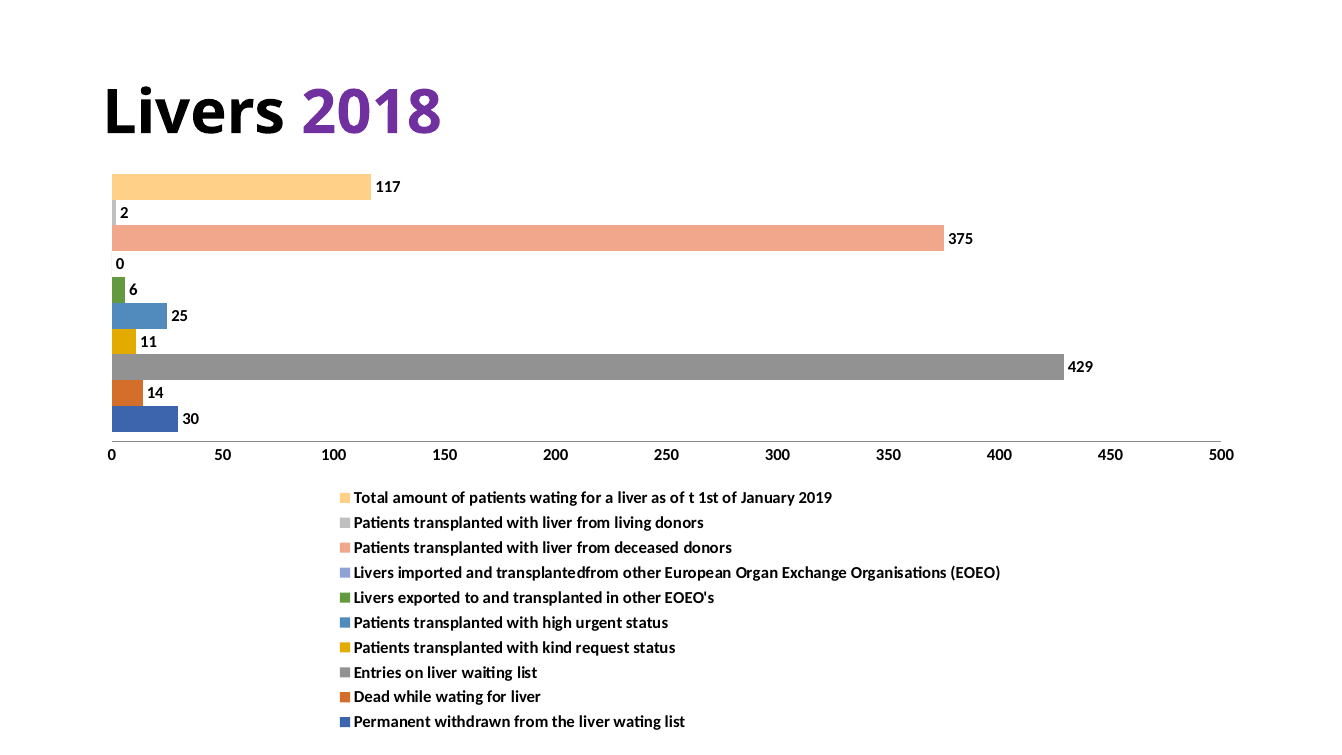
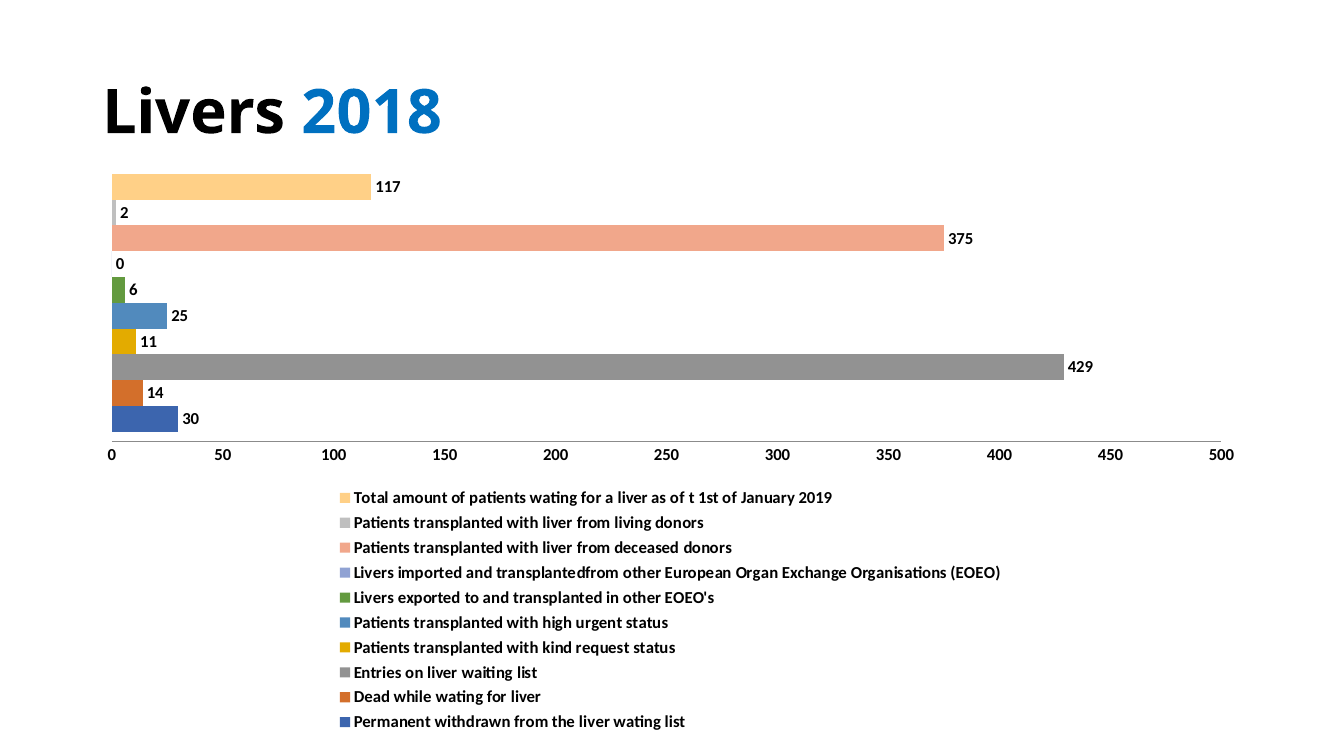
2018 colour: purple -> blue
